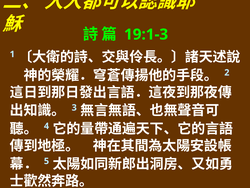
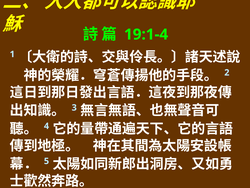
19:1-3: 19:1-3 -> 19:1-4
